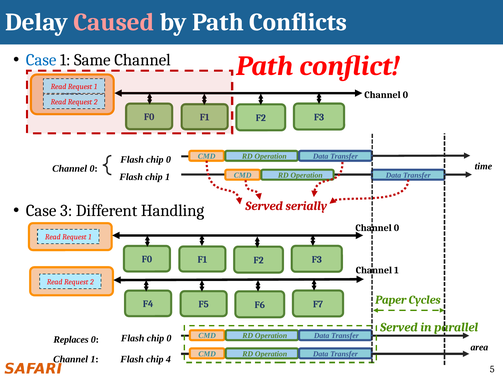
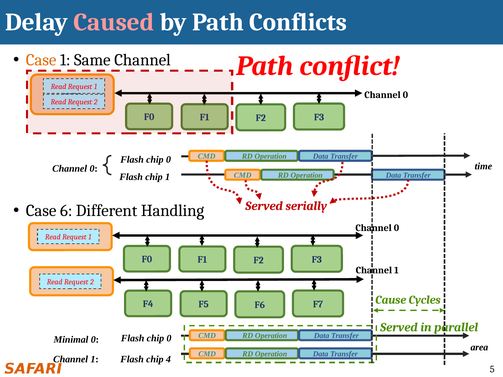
Case at (41, 60) colour: blue -> orange
3: 3 -> 6
Paper: Paper -> Cause
Replaces: Replaces -> Minimal
